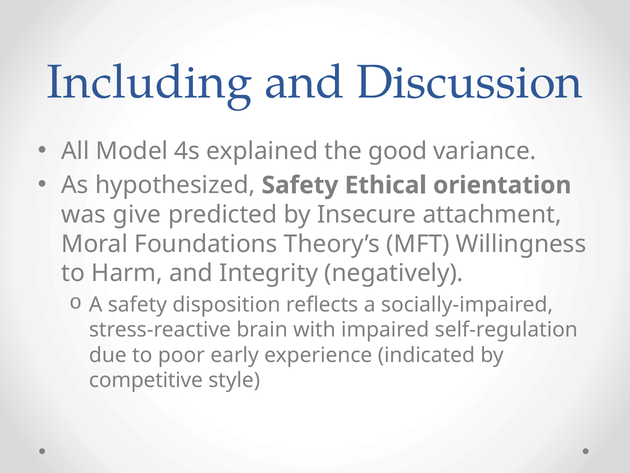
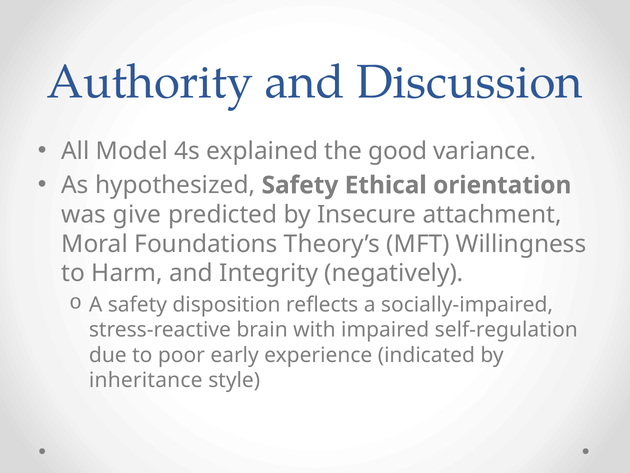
Including: Including -> Authority
competitive: competitive -> inheritance
